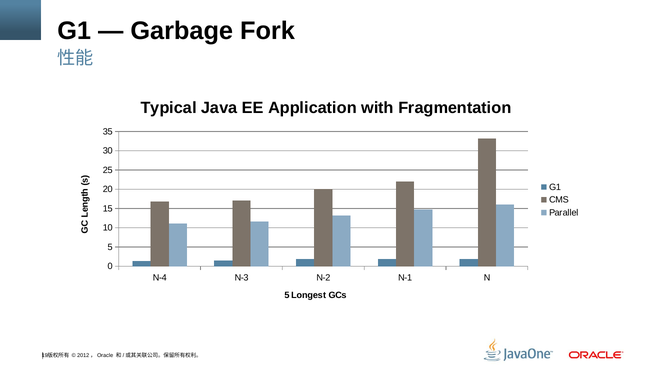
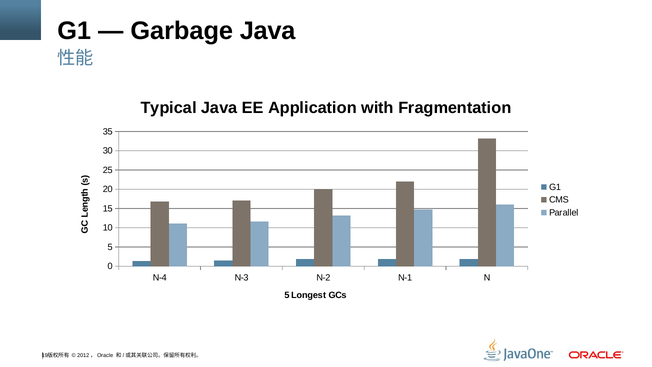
Garbage Fork: Fork -> Java
